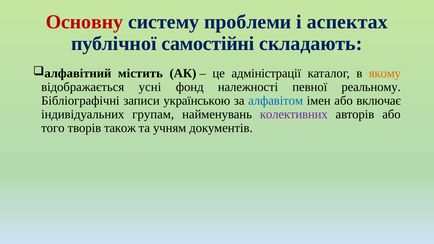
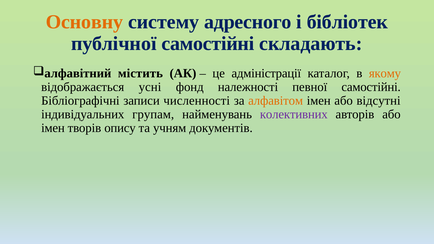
Основну colour: red -> orange
проблеми: проблеми -> адресного
аспектах: аспектах -> бібліотек
певної реальному: реальному -> самостійні
українською: українською -> численності
алфавітом colour: blue -> orange
включає: включає -> відсутні
того at (53, 128): того -> імен
також: також -> опису
